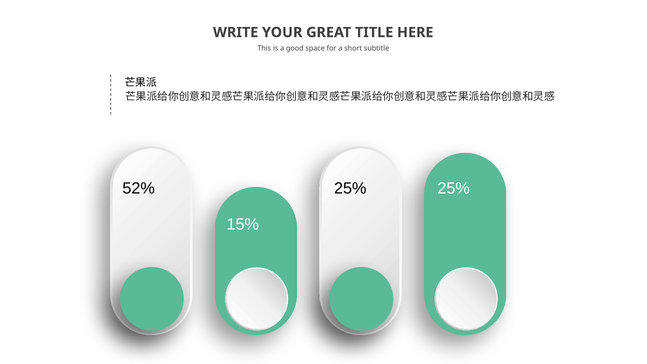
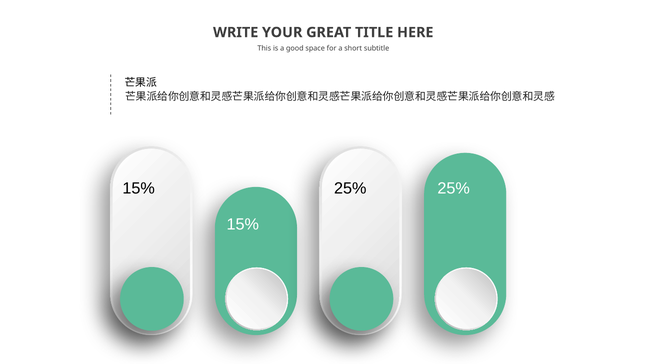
52% at (139, 189): 52% -> 15%
